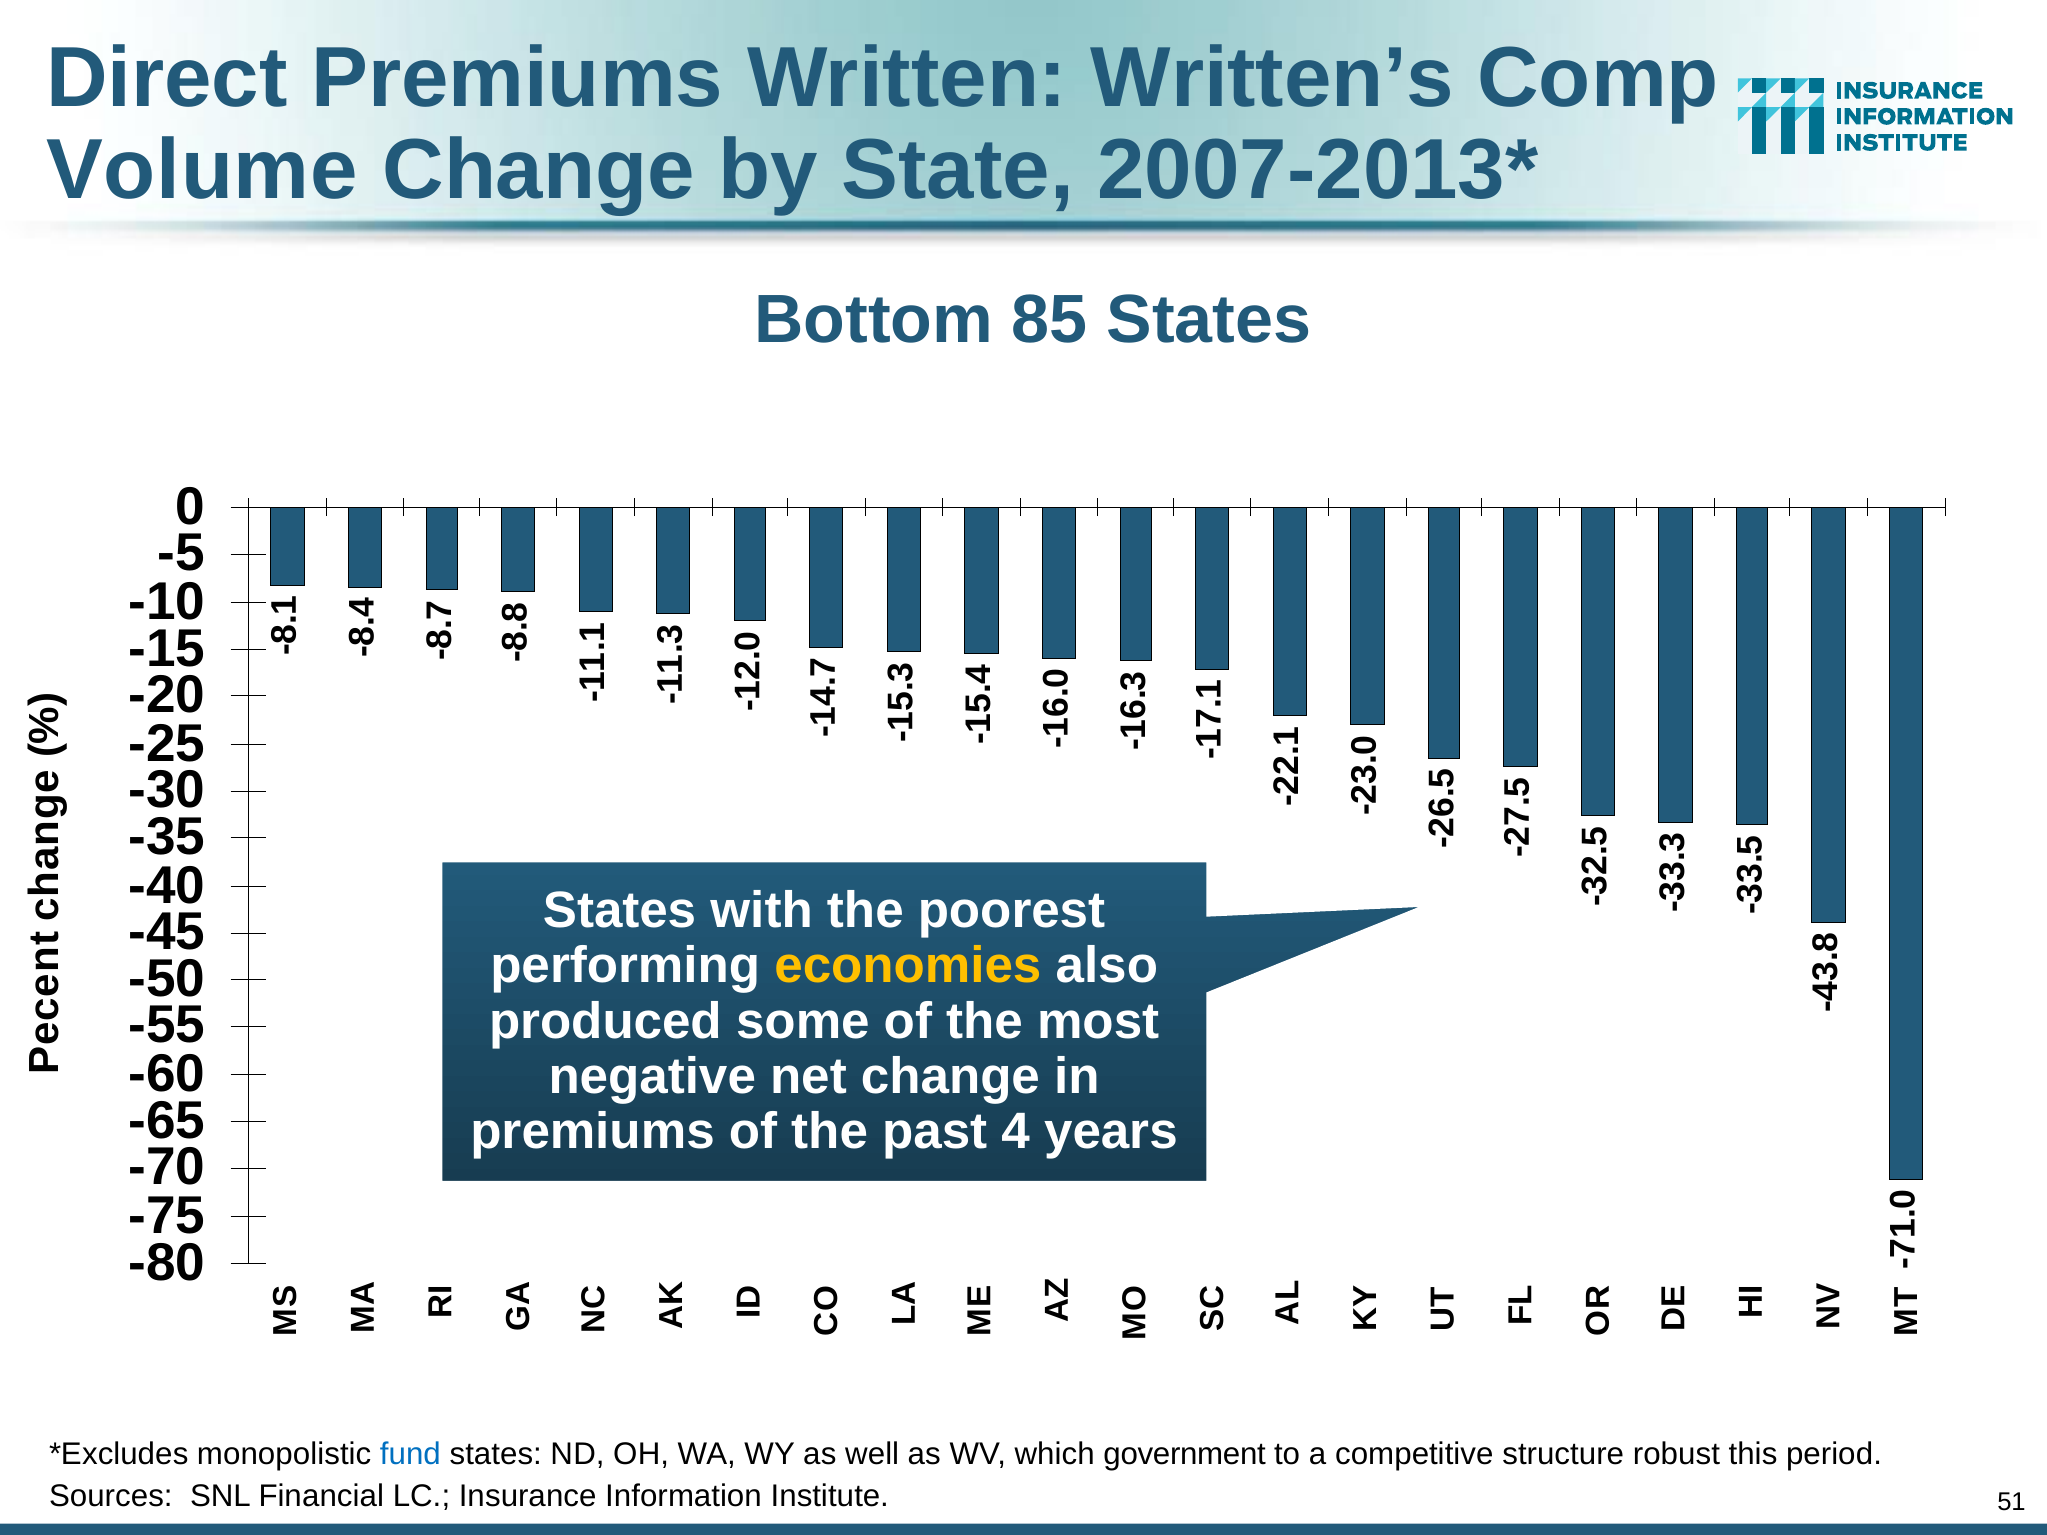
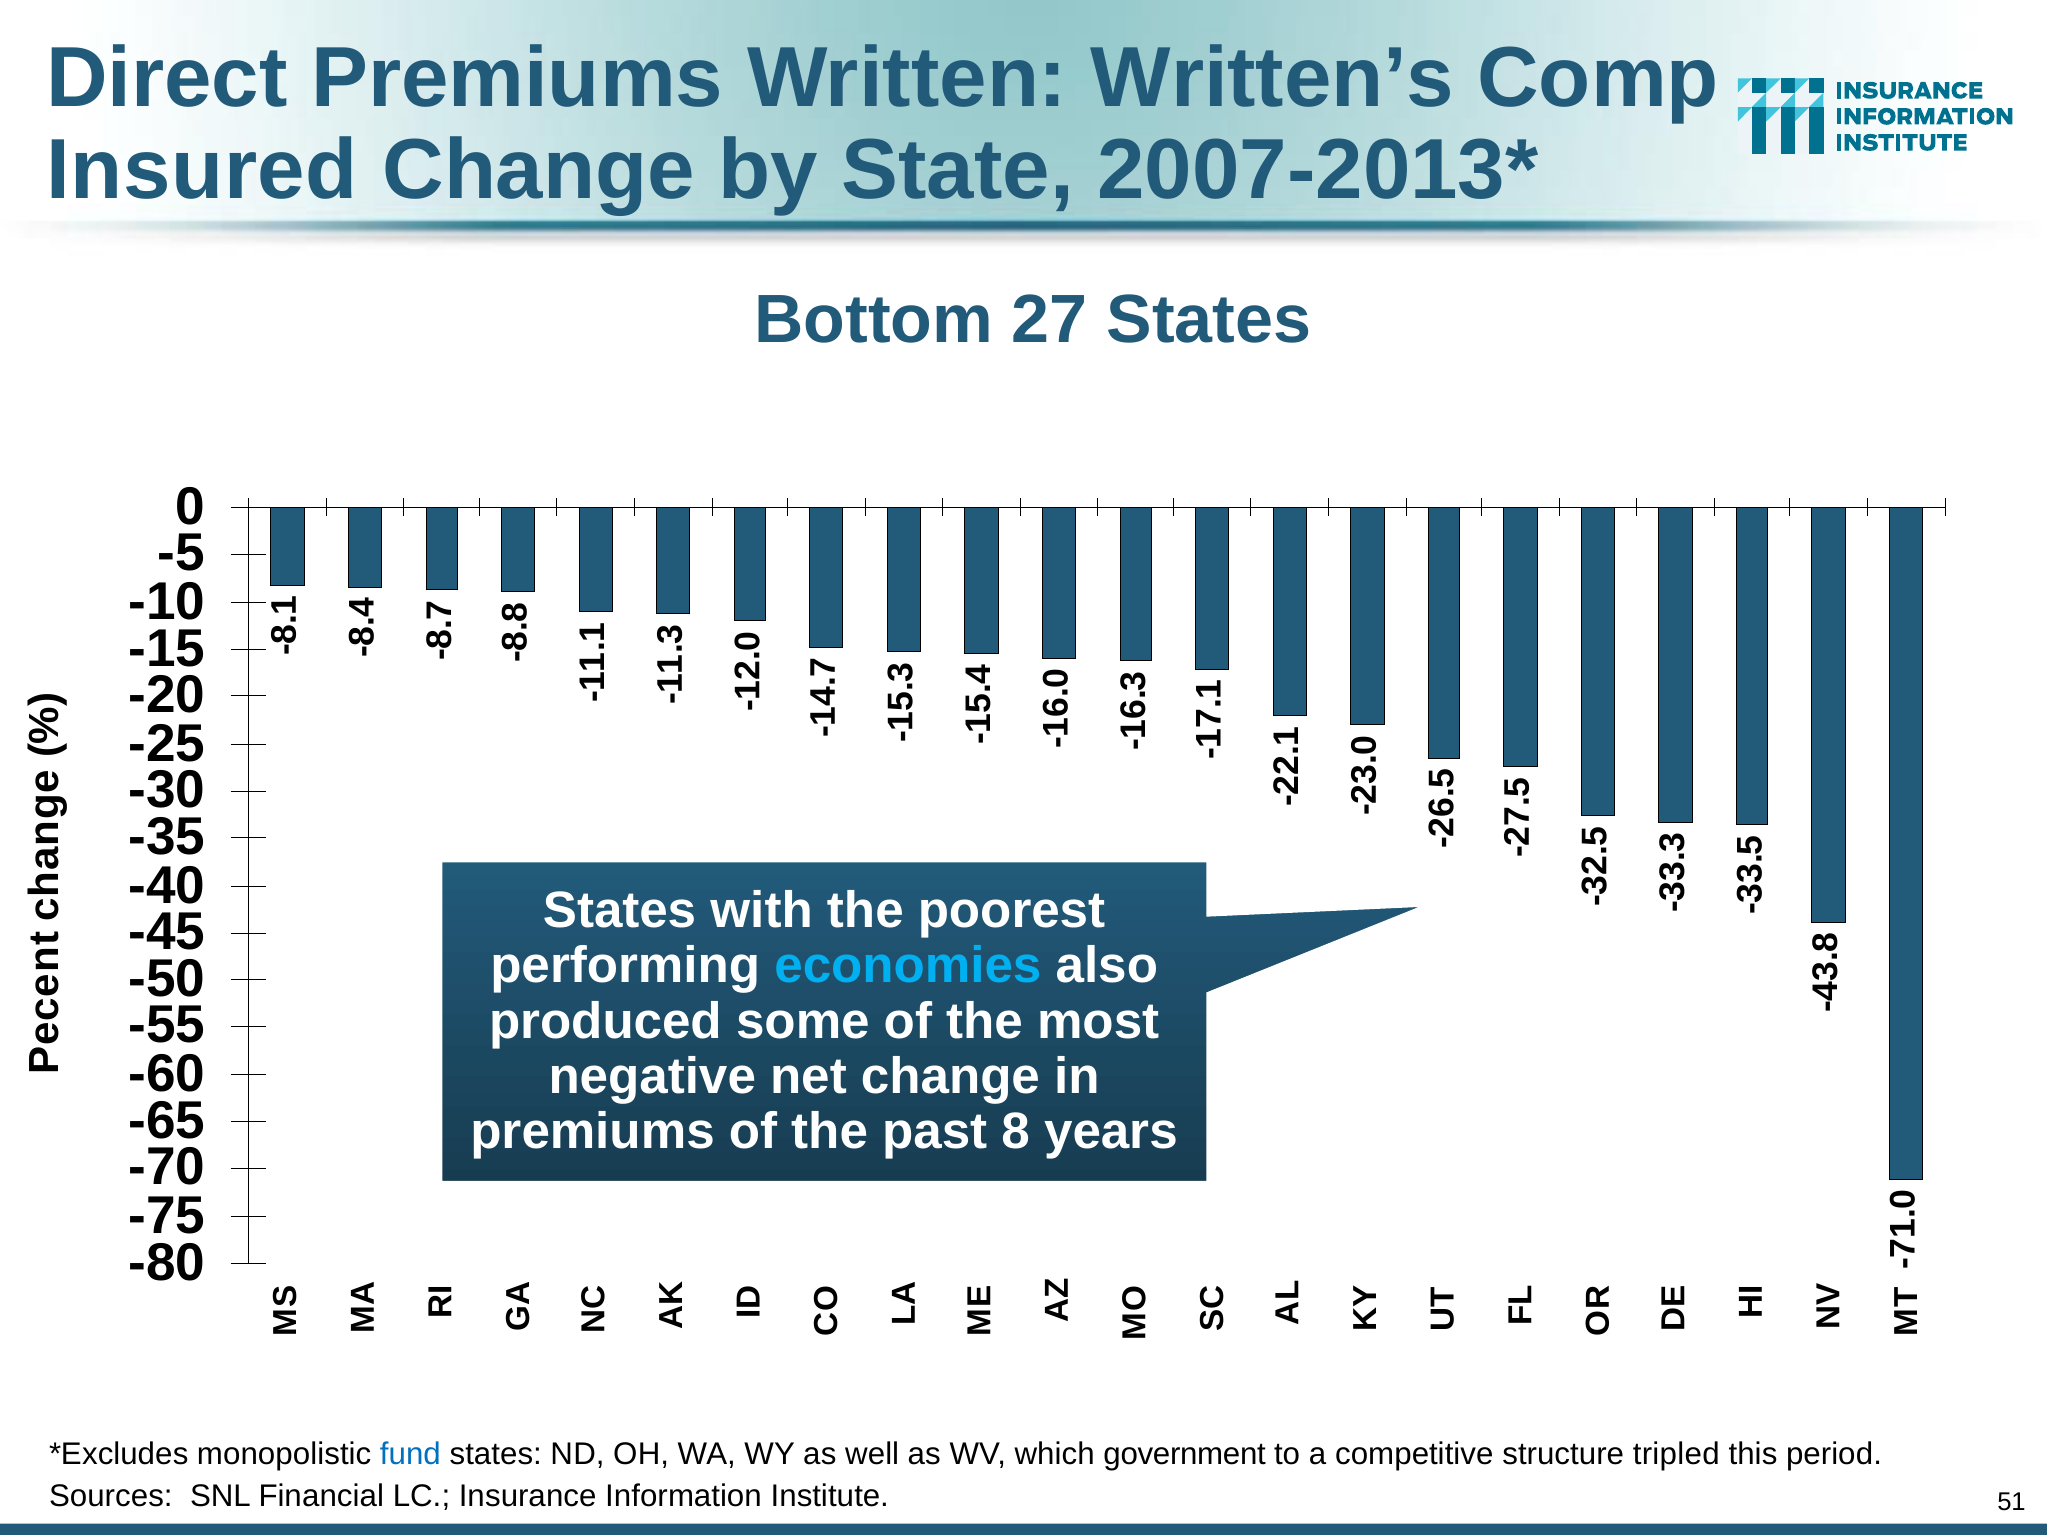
Volume: Volume -> Insured
85: 85 -> 27
economies colour: yellow -> light blue
past 4: 4 -> 8
robust: robust -> tripled
